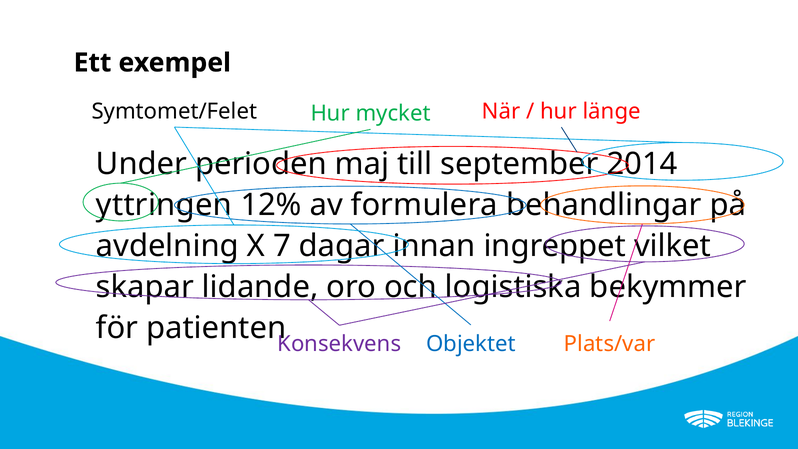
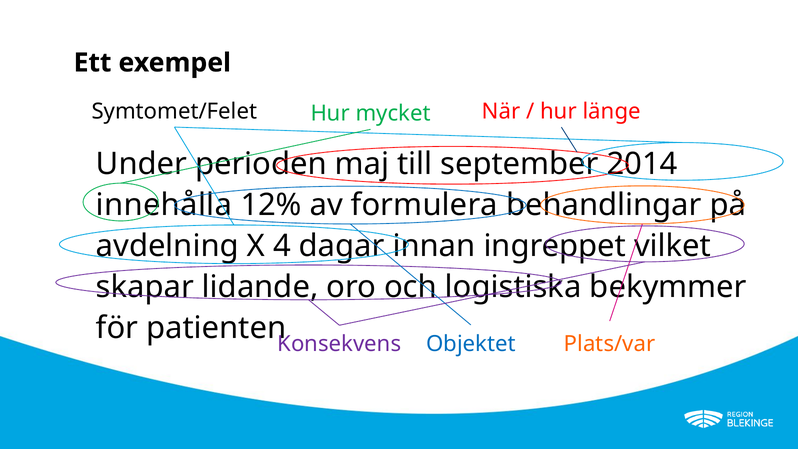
yttringen: yttringen -> innehålla
7: 7 -> 4
